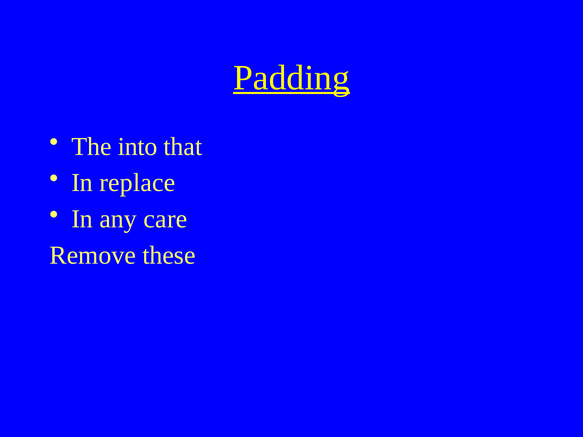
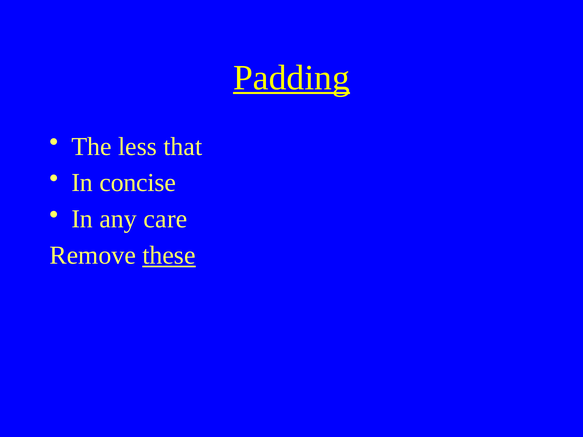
into: into -> less
replace: replace -> concise
these underline: none -> present
